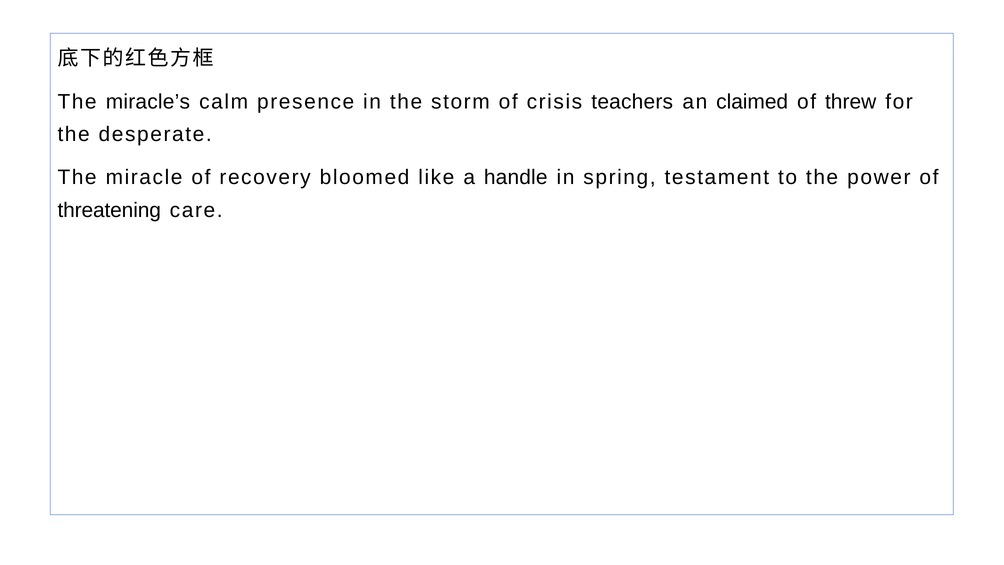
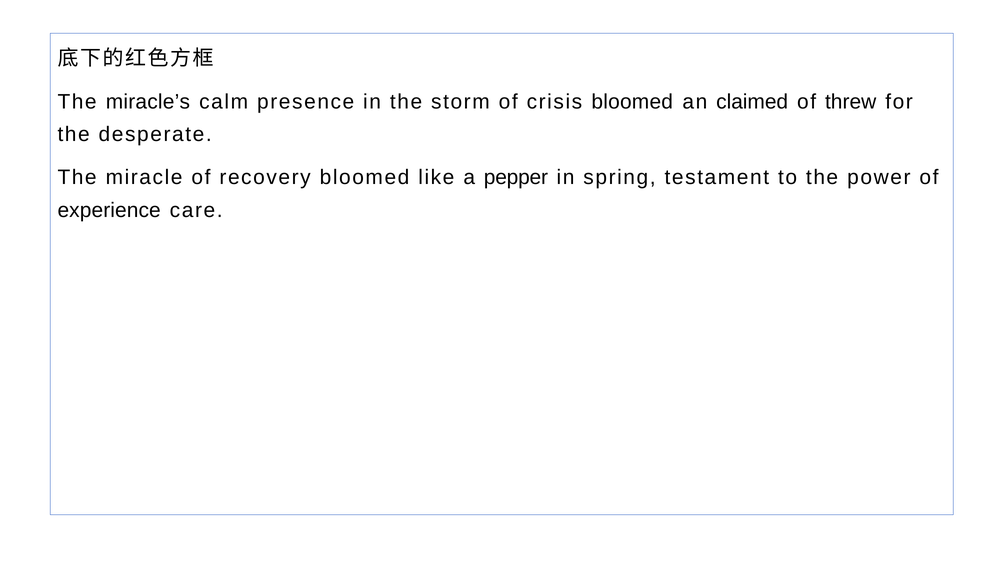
crisis teachers: teachers -> bloomed
handle: handle -> pepper
threatening: threatening -> experience
